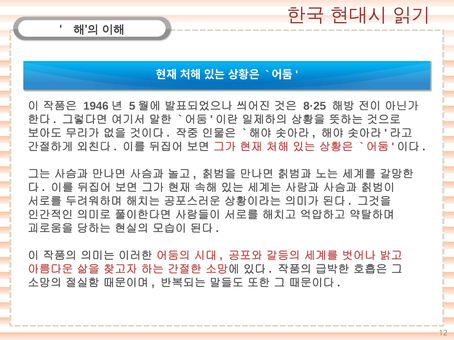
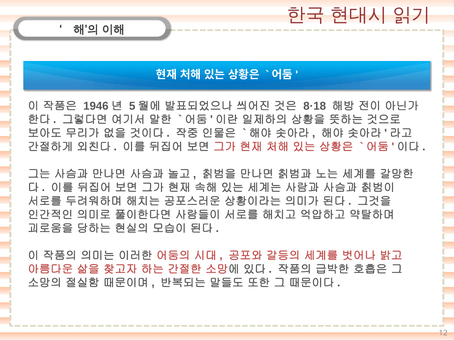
8·25: 8·25 -> 8·18
